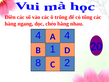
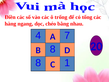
4 at (67, 35): 4 -> 7
1 at (53, 49): 1 -> 8
2 at (67, 63): 2 -> 1
